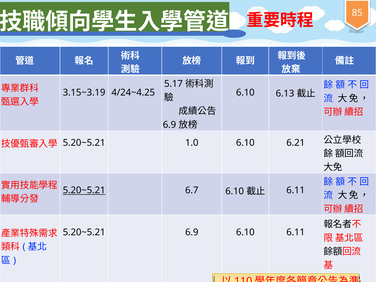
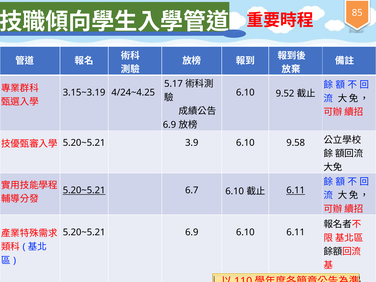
6.13: 6.13 -> 9.52
1.0: 1.0 -> 3.9
6.21: 6.21 -> 9.58
6.11 at (296, 190) underline: none -> present
